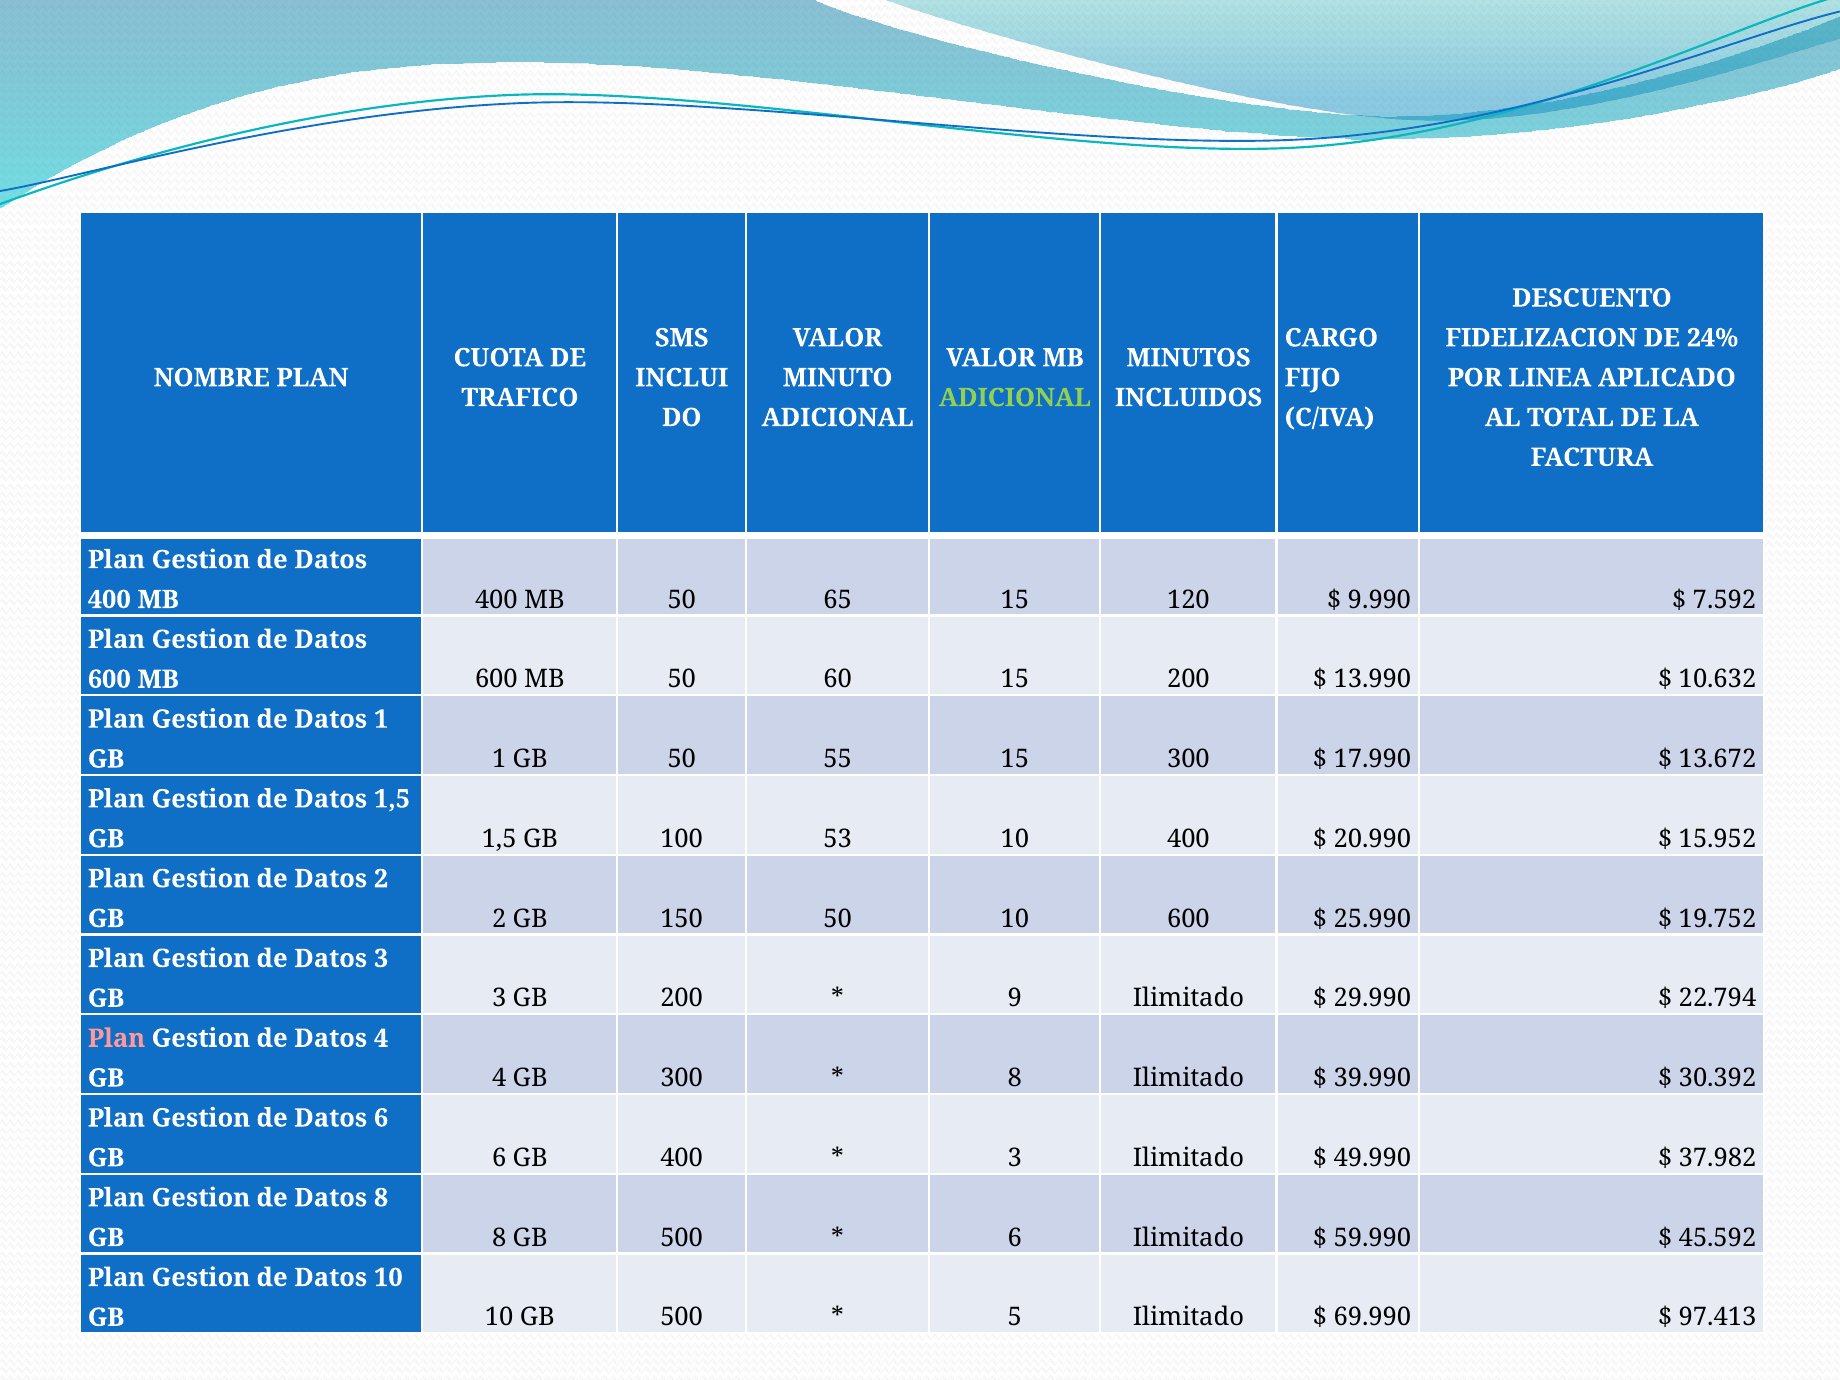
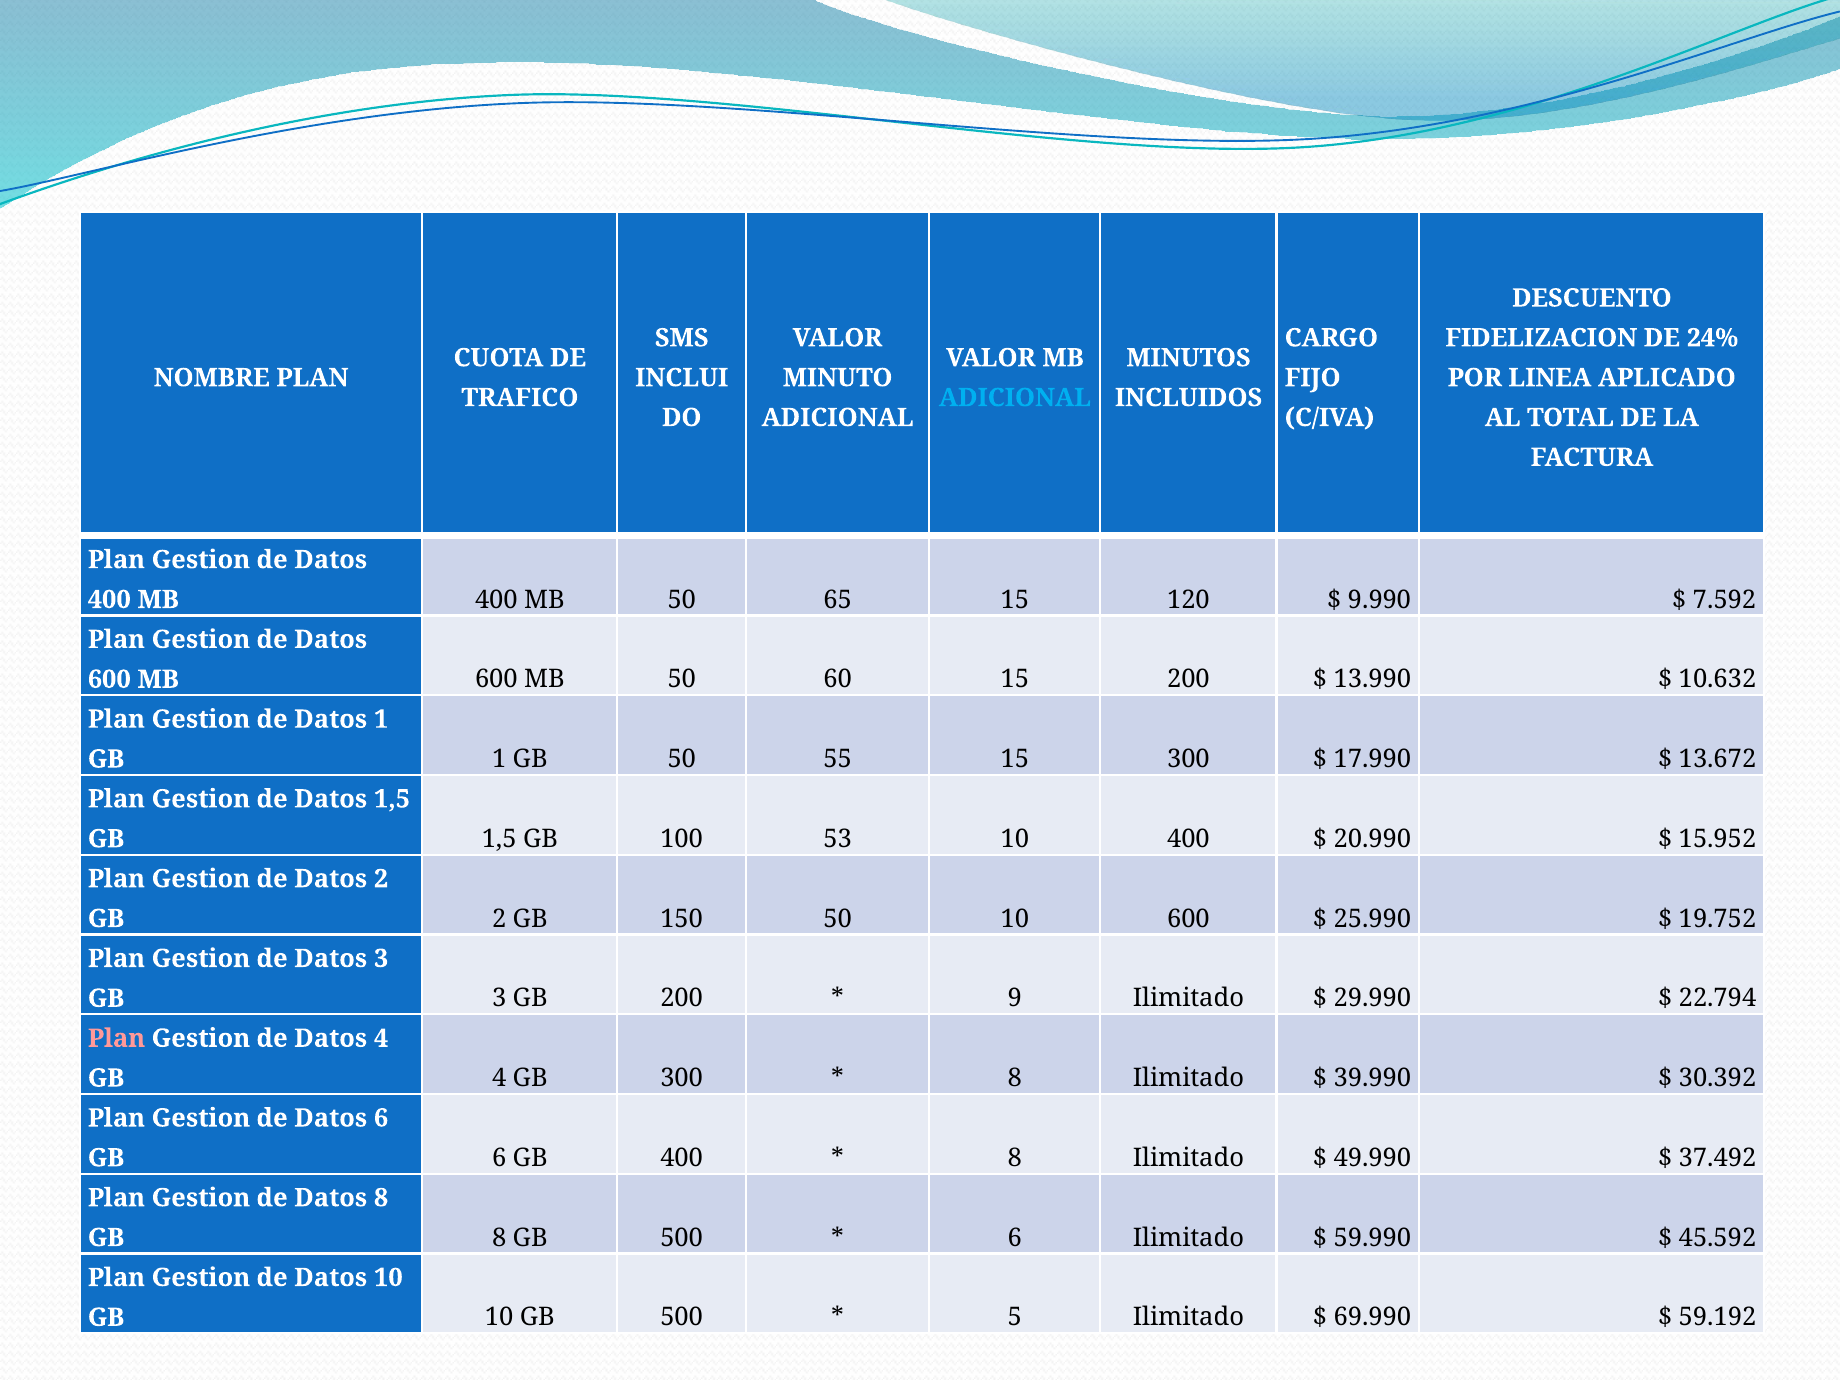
ADICIONAL at (1015, 398) colour: light green -> light blue
3 at (1015, 1158): 3 -> 8
37.982: 37.982 -> 37.492
97.413: 97.413 -> 59.192
